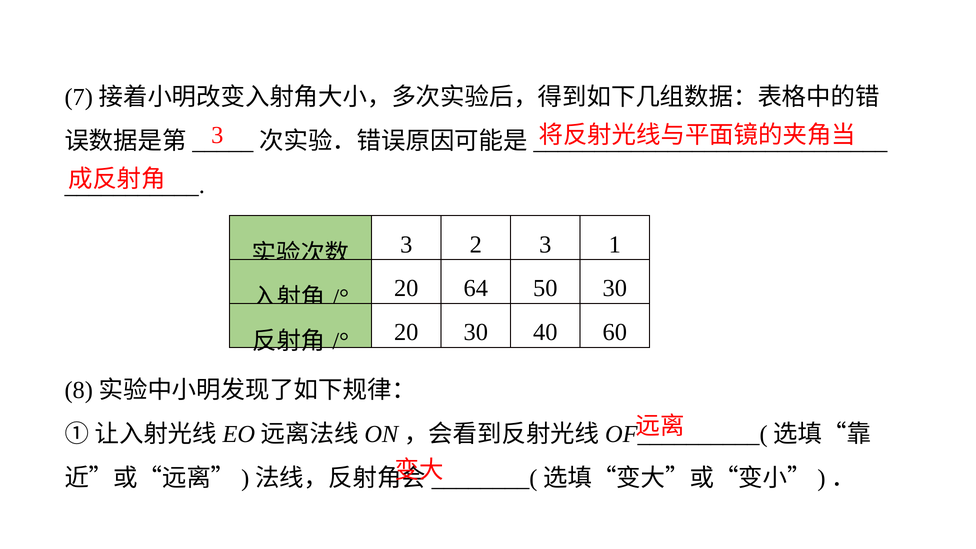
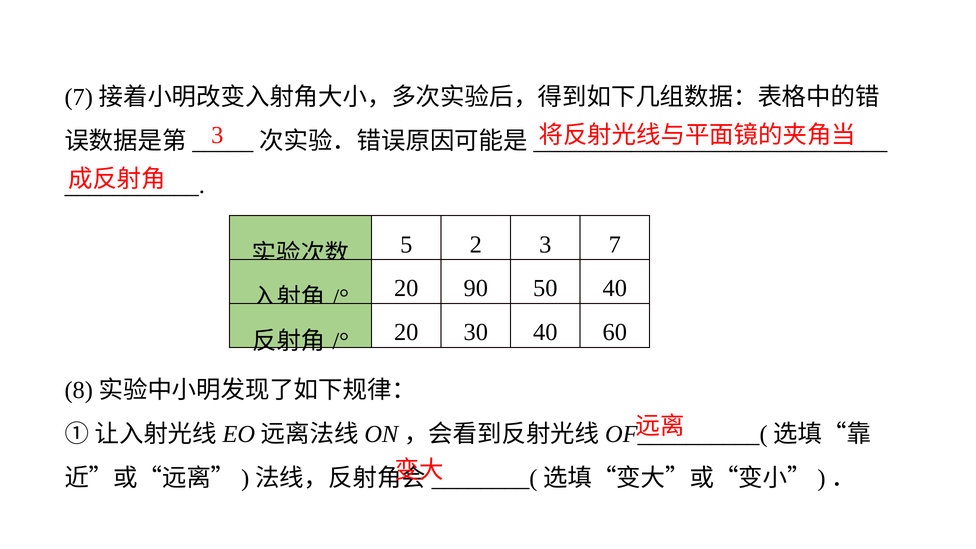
3 at (406, 244): 3 -> 5
1: 1 -> 7
64: 64 -> 90
50 30: 30 -> 40
